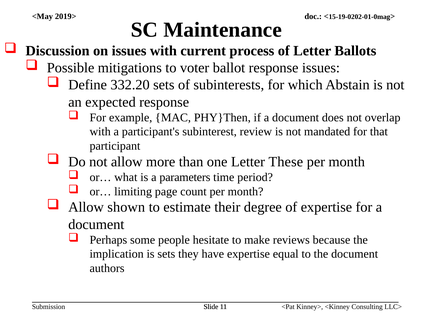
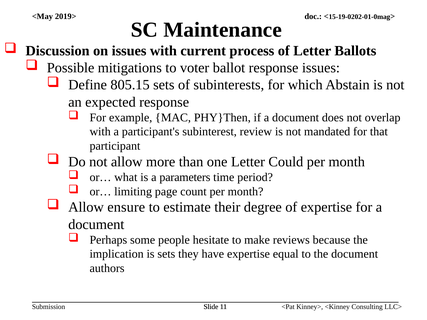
332.20: 332.20 -> 805.15
These: These -> Could
shown: shown -> ensure
